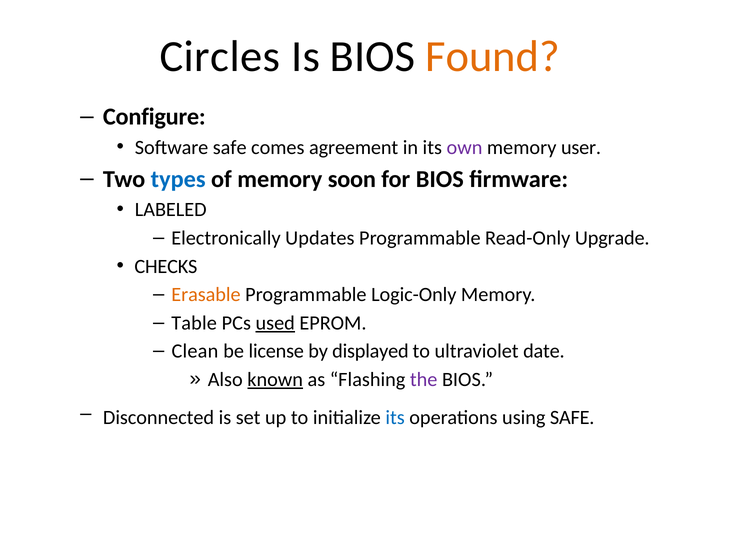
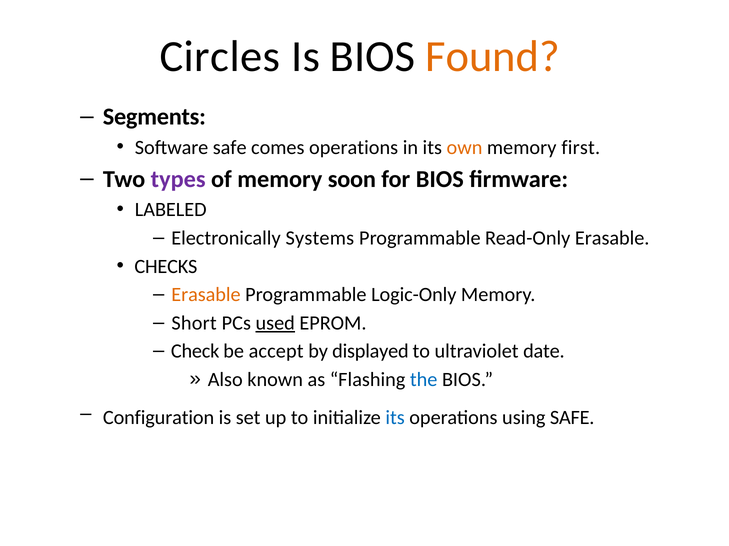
Configure: Configure -> Segments
comes agreement: agreement -> operations
own colour: purple -> orange
user: user -> first
types colour: blue -> purple
Updates: Updates -> Systems
Read-Only Upgrade: Upgrade -> Erasable
Table: Table -> Short
Clean: Clean -> Check
license: license -> accept
known underline: present -> none
the colour: purple -> blue
Disconnected: Disconnected -> Configuration
